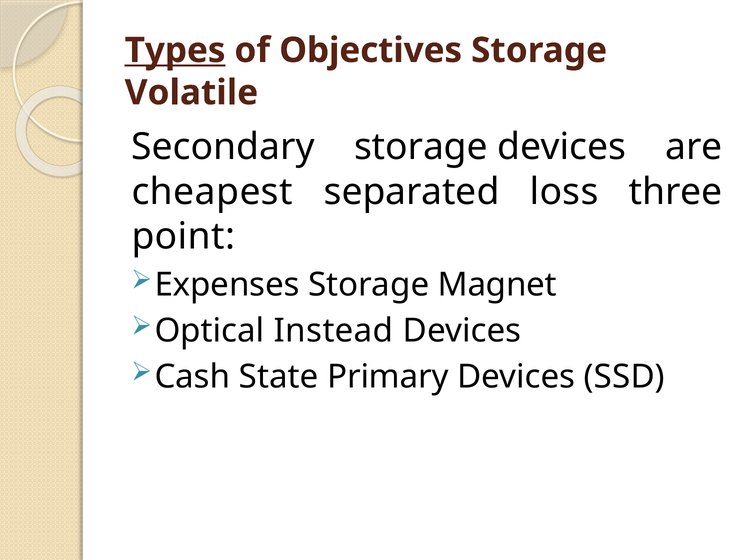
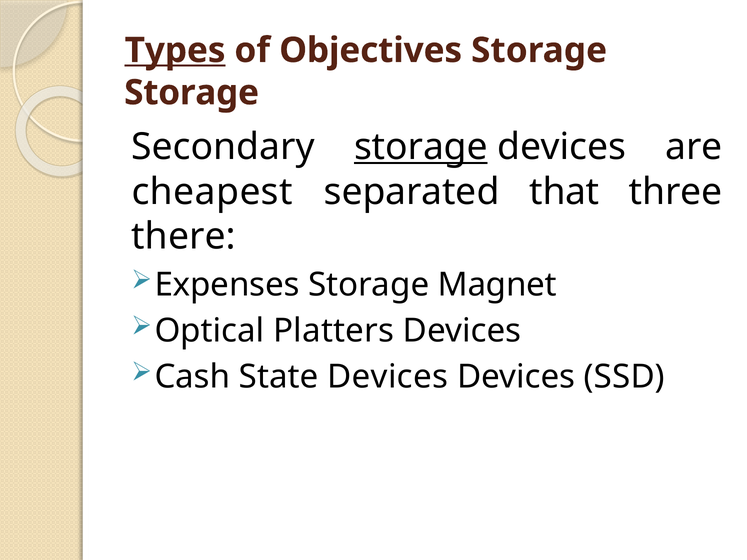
Volatile at (191, 93): Volatile -> Storage
storage at (421, 147) underline: none -> present
loss: loss -> that
point: point -> there
Instead: Instead -> Platters
State Primary: Primary -> Devices
